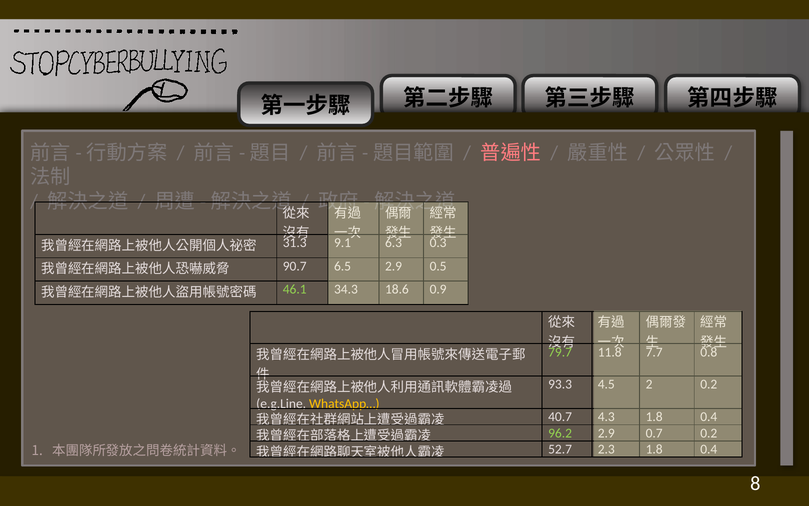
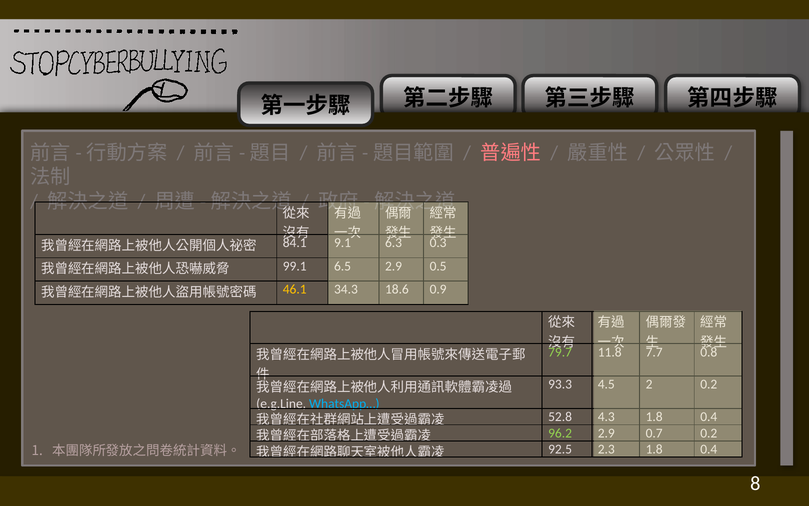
31.3: 31.3 -> 84.1
90.7: 90.7 -> 99.1
46.1 colour: light green -> yellow
WhatsApp… colour: yellow -> light blue
40.7: 40.7 -> 52.8
52.7: 52.7 -> 92.5
